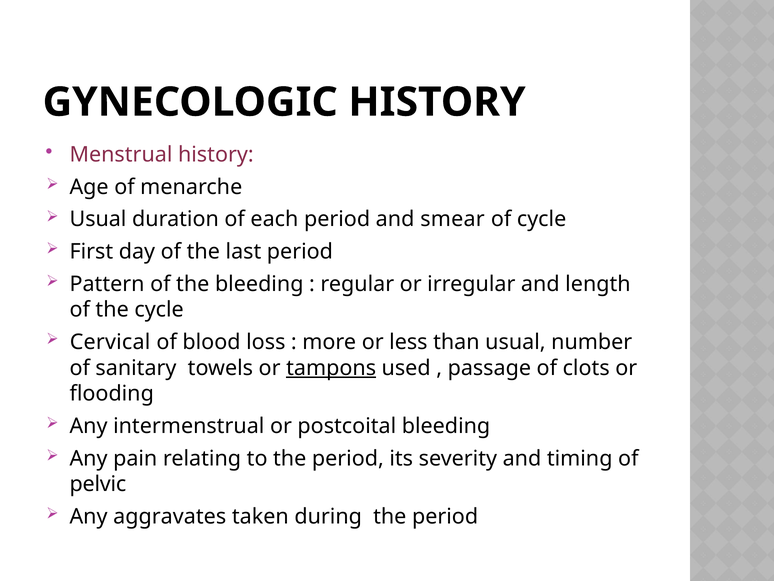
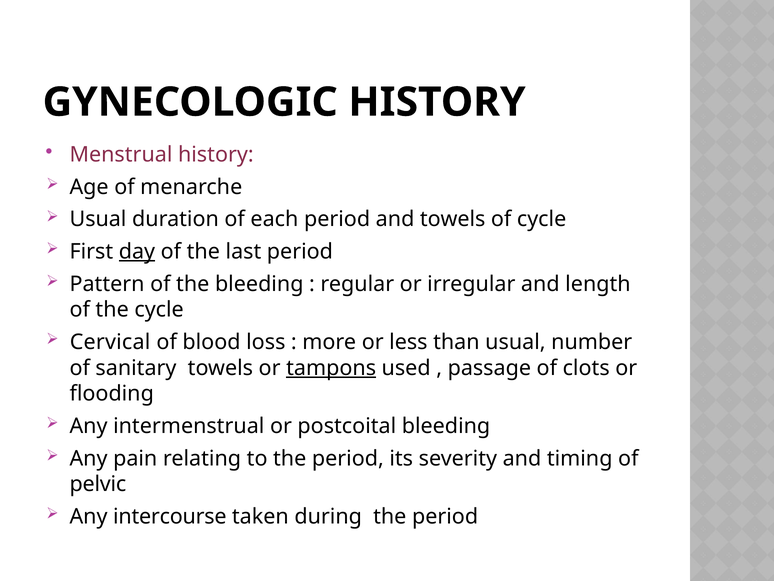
and smear: smear -> towels
day underline: none -> present
aggravates: aggravates -> intercourse
